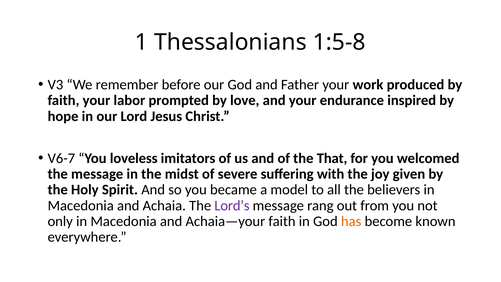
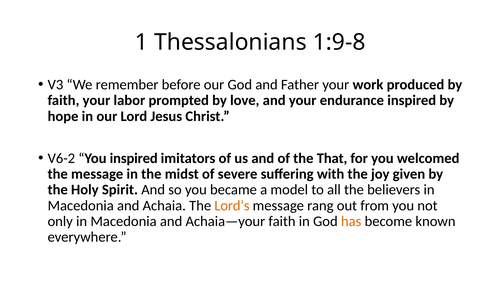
1:5-8: 1:5-8 -> 1:9-8
V6-7: V6-7 -> V6-2
You loveless: loveless -> inspired
Lord’s colour: purple -> orange
